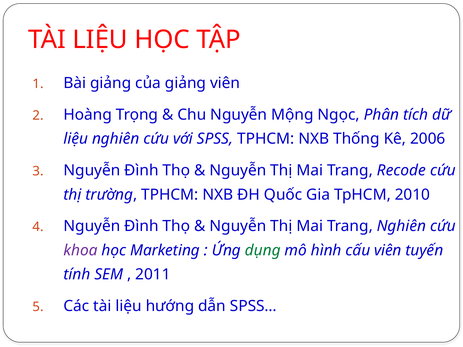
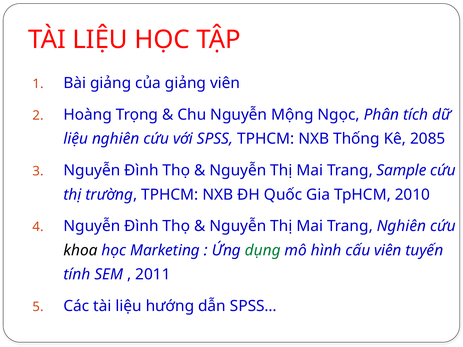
2006: 2006 -> 2085
Recode: Recode -> Sample
khoa colour: purple -> black
